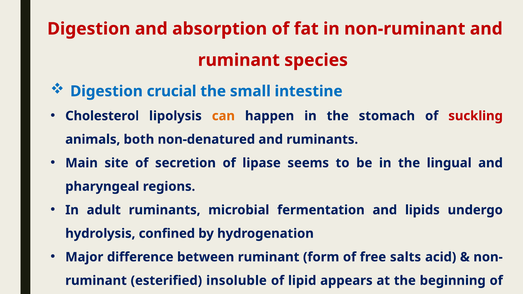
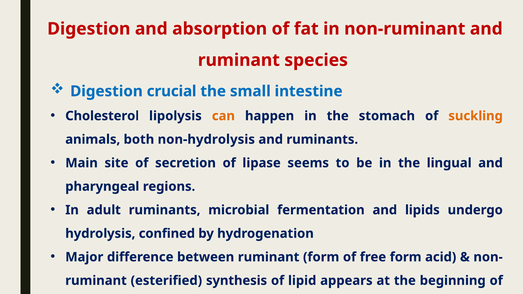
suckling colour: red -> orange
non-denatured: non-denatured -> non-hydrolysis
free salts: salts -> form
insoluble: insoluble -> synthesis
